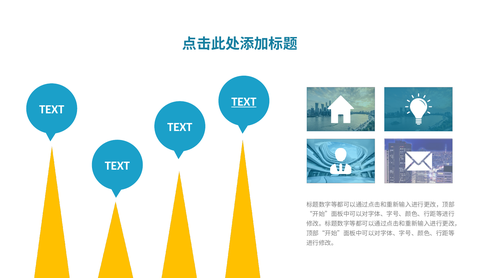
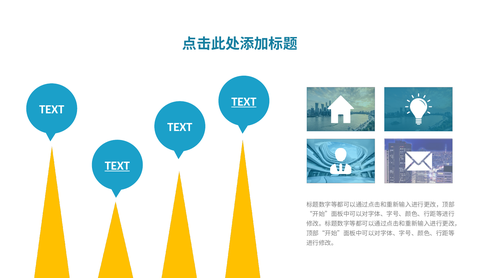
TEXT at (117, 166) underline: none -> present
